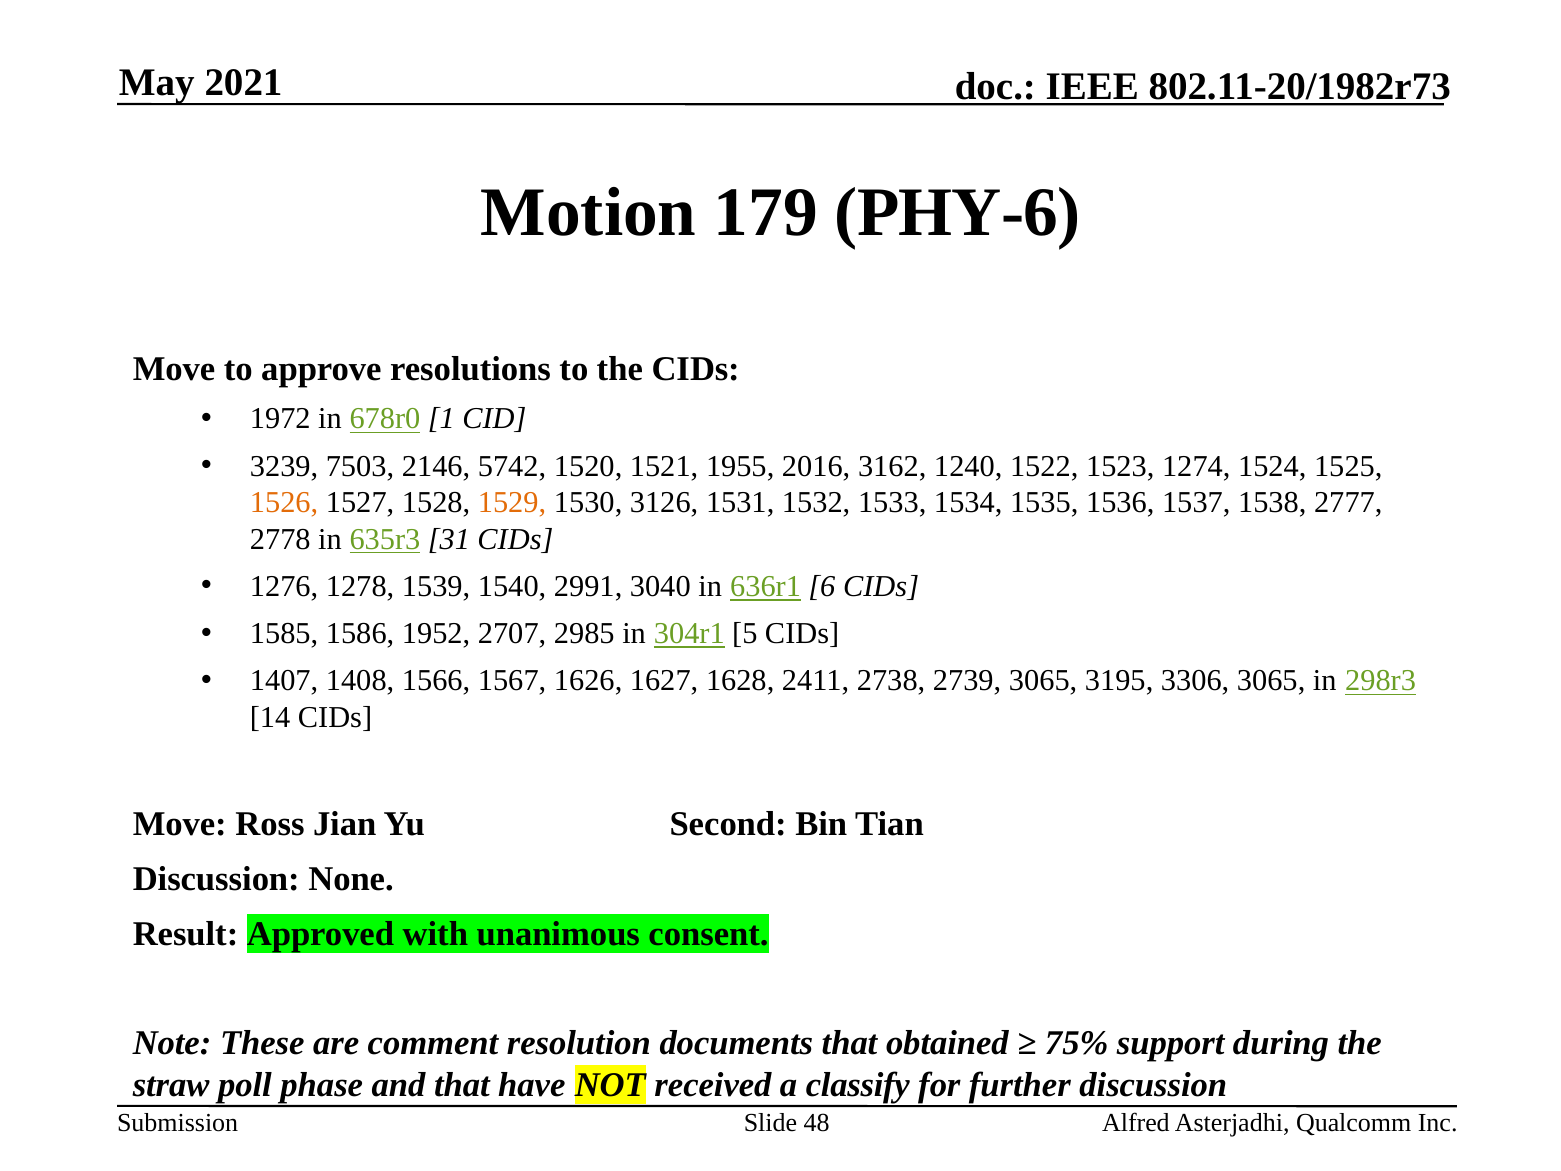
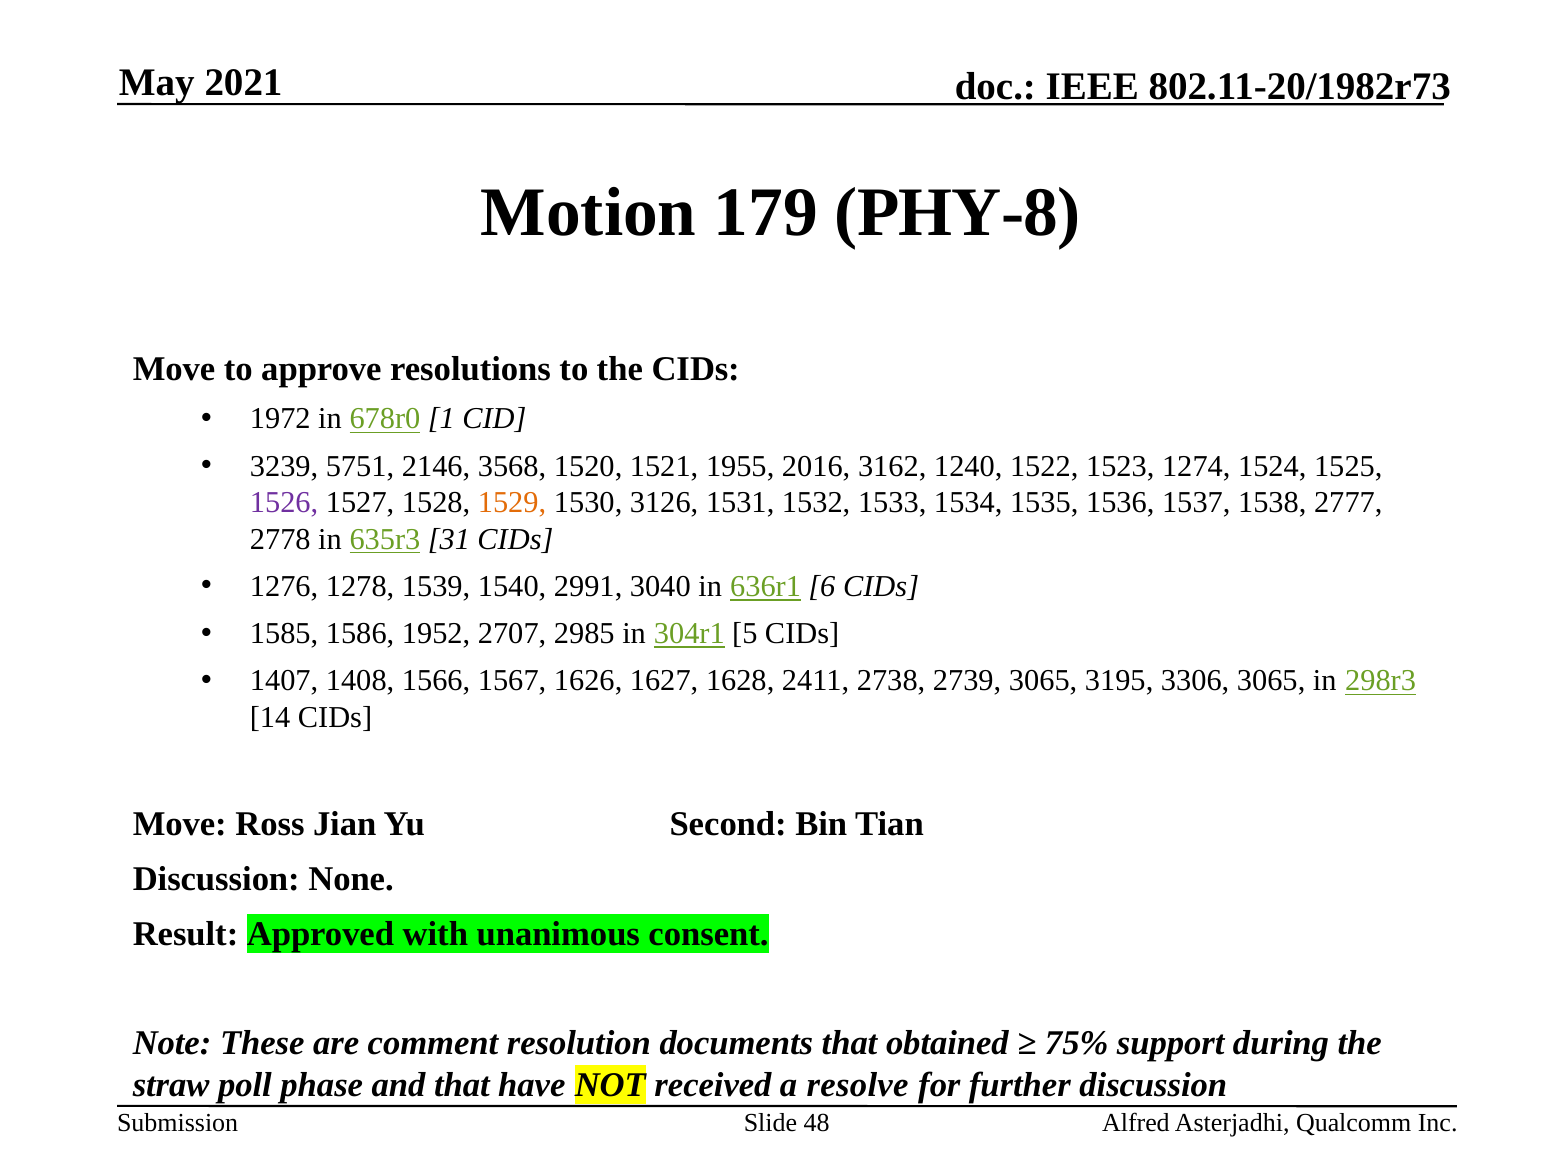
PHY-6: PHY-6 -> PHY-8
7503: 7503 -> 5751
5742: 5742 -> 3568
1526 colour: orange -> purple
classify: classify -> resolve
